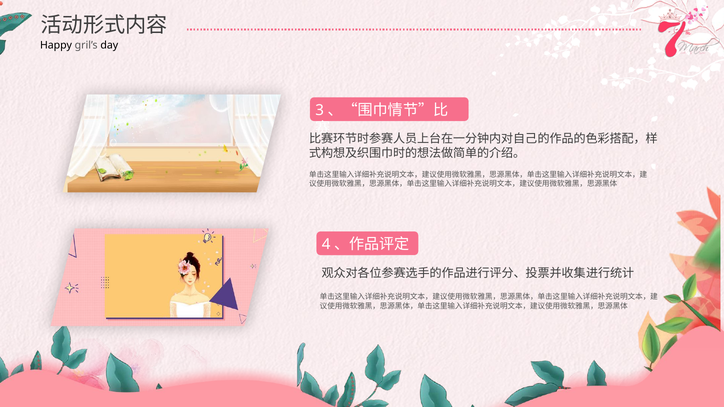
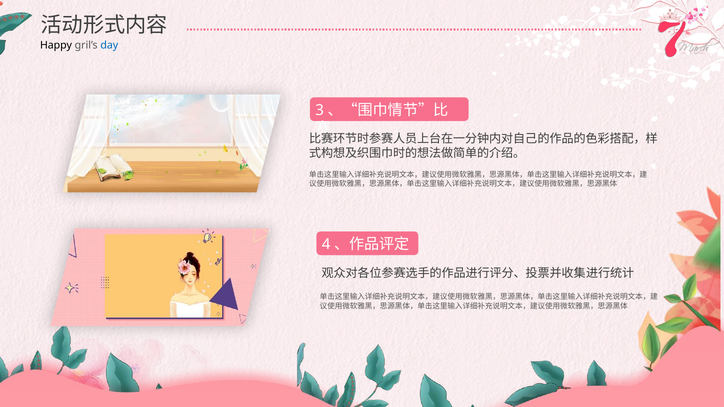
day colour: black -> blue
